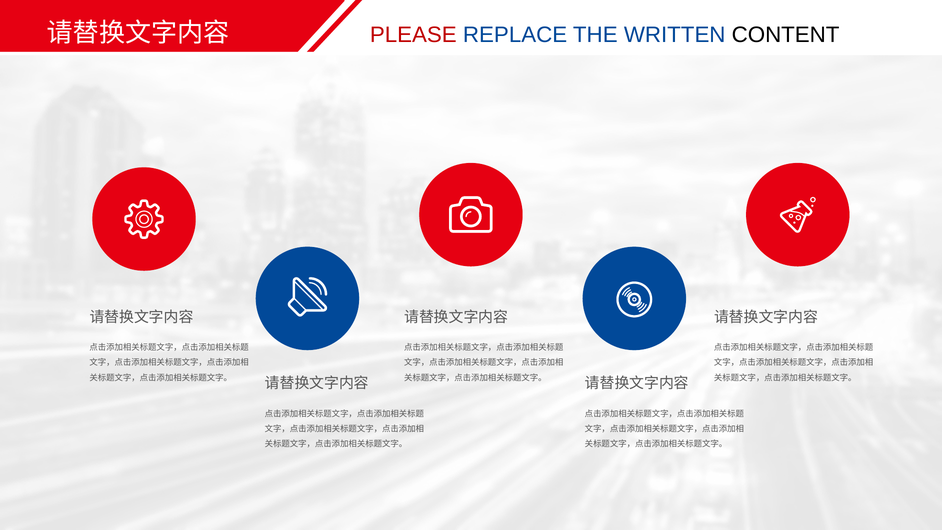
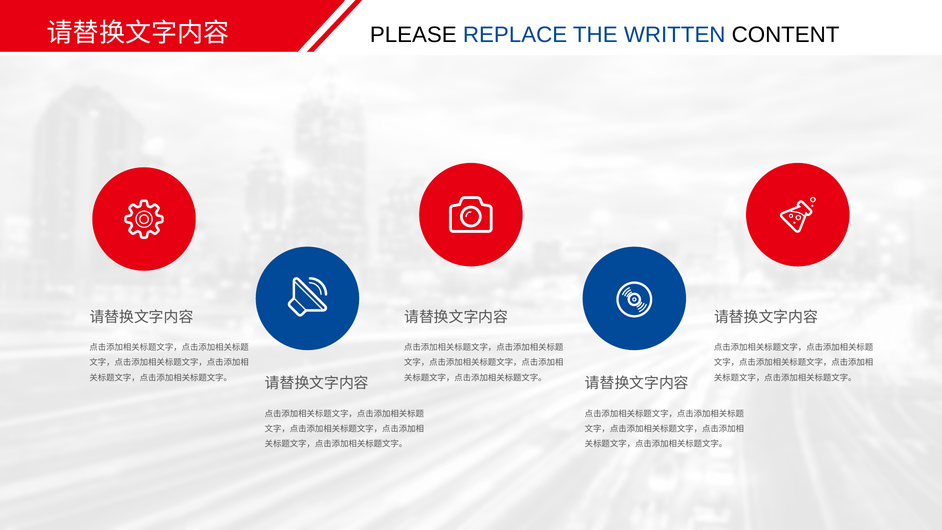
PLEASE colour: red -> black
